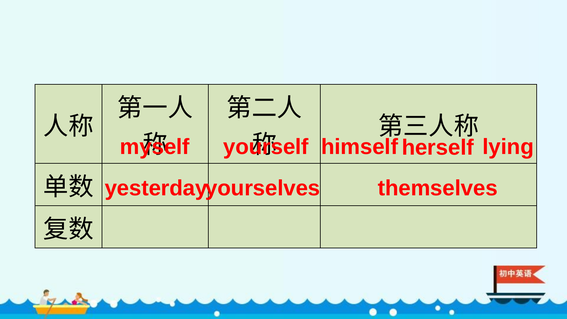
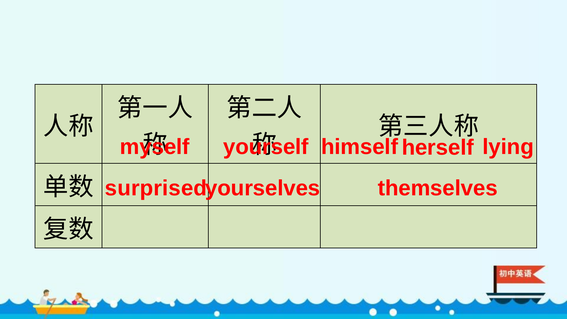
yesterday: yesterday -> surprised
